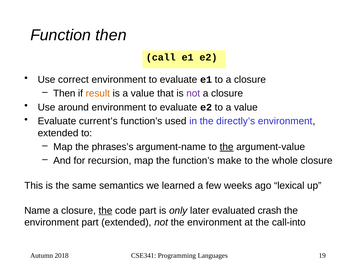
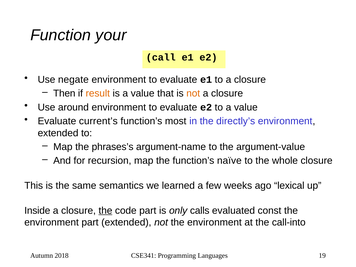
Function then: then -> your
correct: correct -> negate
not at (193, 93) colour: purple -> orange
used: used -> most
the at (227, 147) underline: present -> none
make: make -> naïve
Name: Name -> Inside
later: later -> calls
crash: crash -> const
